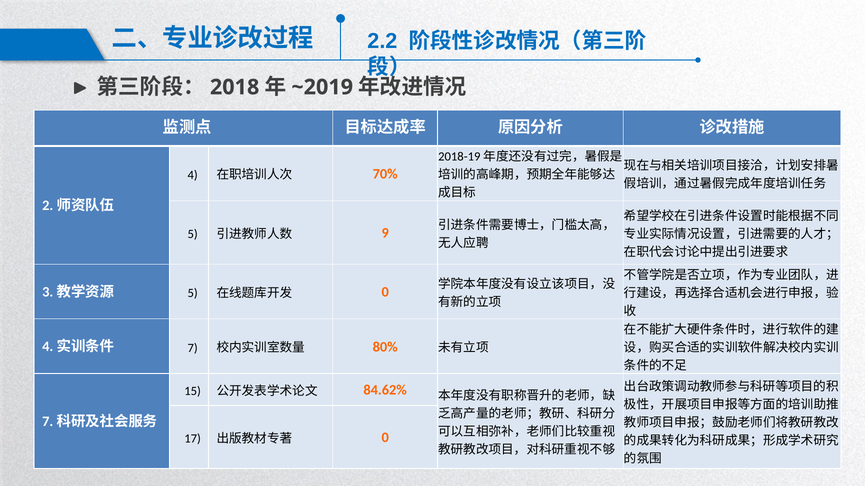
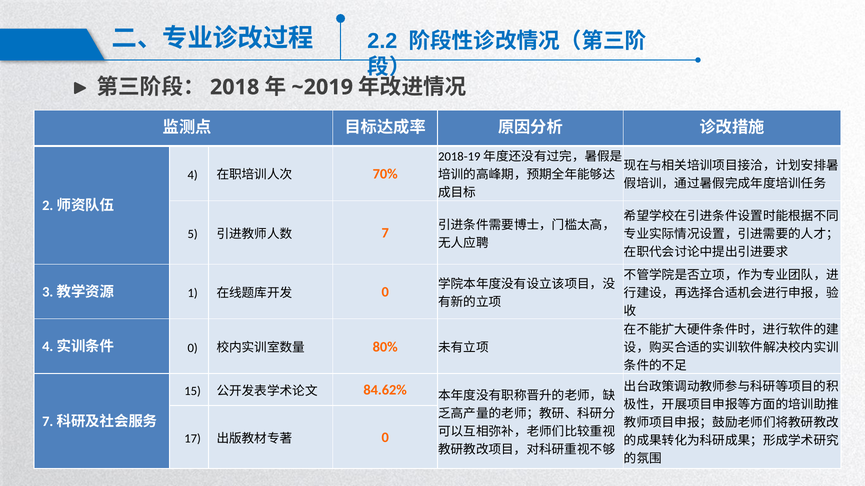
9: 9 -> 7
5 at (193, 294): 5 -> 1
7 at (193, 348): 7 -> 0
